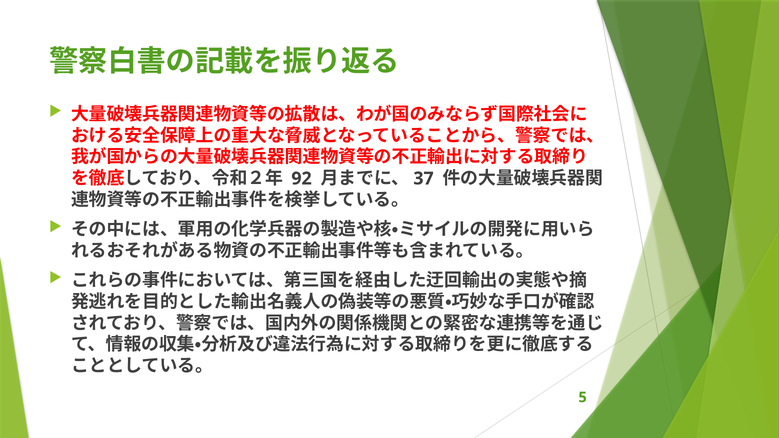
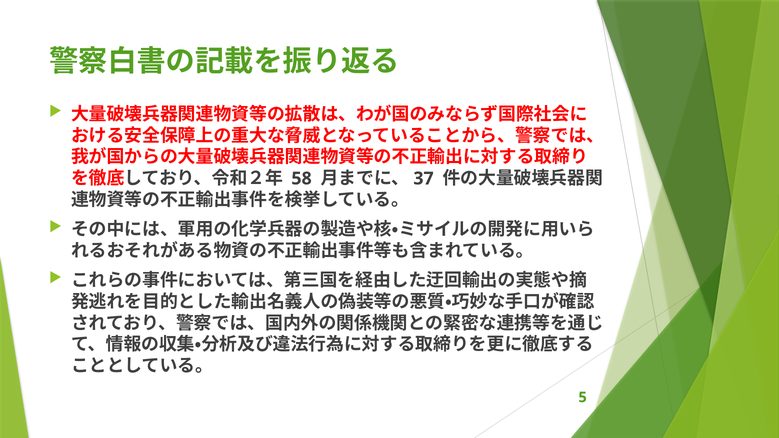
92: 92 -> 58
